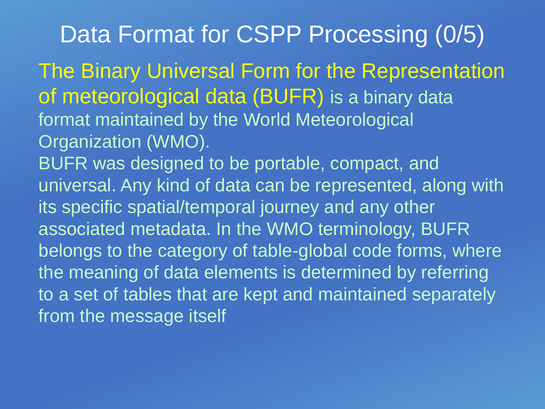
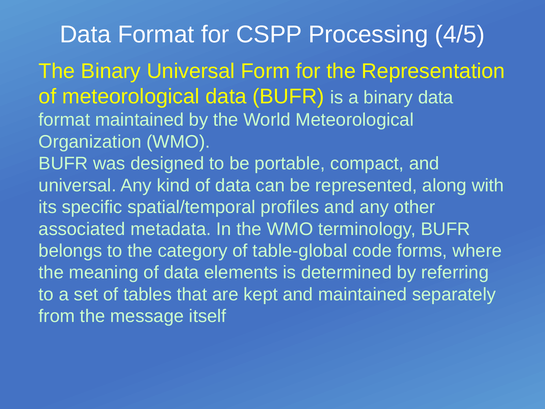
0/5: 0/5 -> 4/5
journey: journey -> profiles
